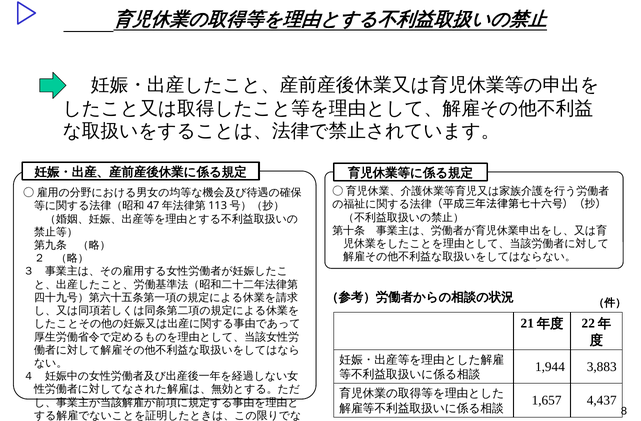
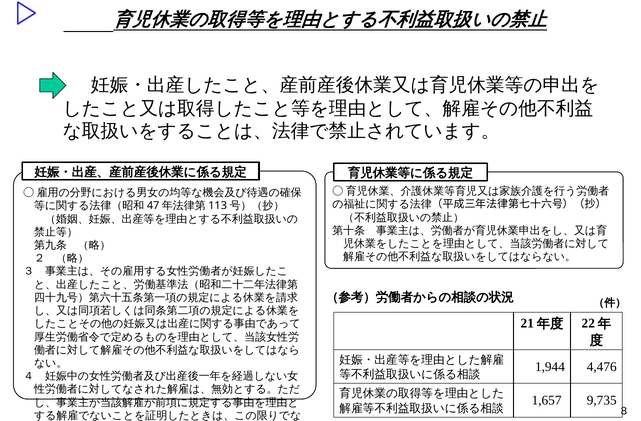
3,883: 3,883 -> 4,476
4,437: 4,437 -> 9,735
